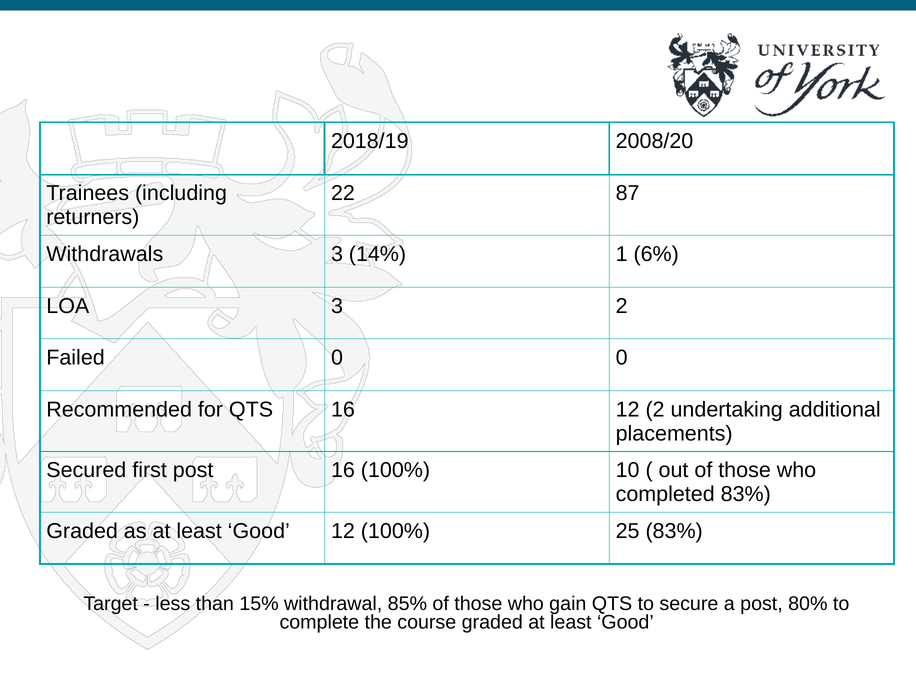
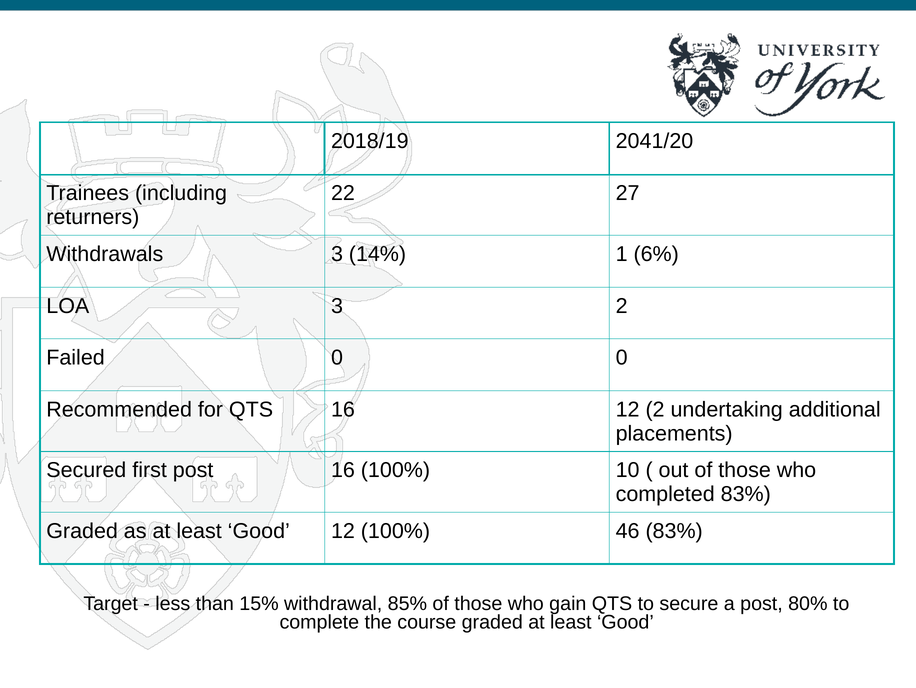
2008/20: 2008/20 -> 2041/20
87: 87 -> 27
25: 25 -> 46
